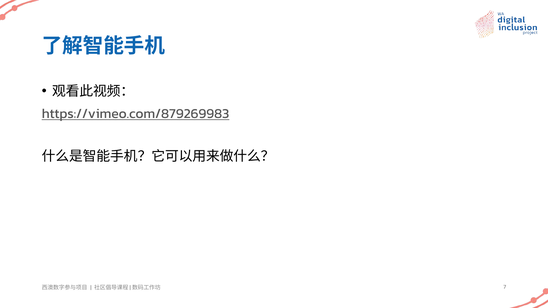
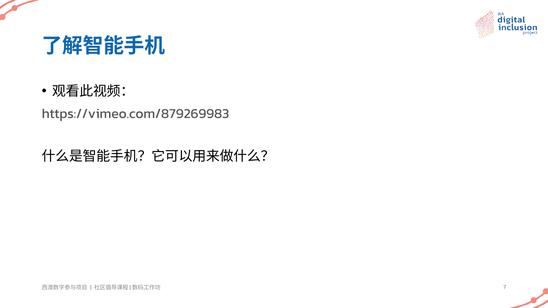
https://vimeo.com/879269983 underline: present -> none
